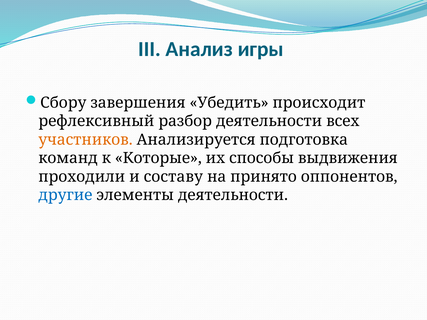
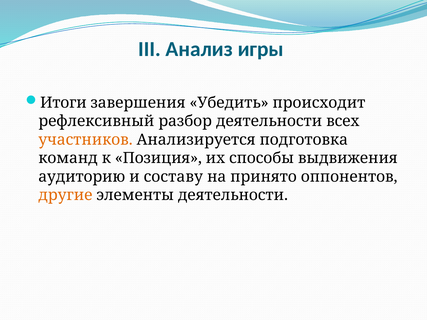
Сбору: Сбору -> Итоги
Которые: Которые -> Позиция
проходили: проходили -> аудиторию
другие colour: blue -> orange
